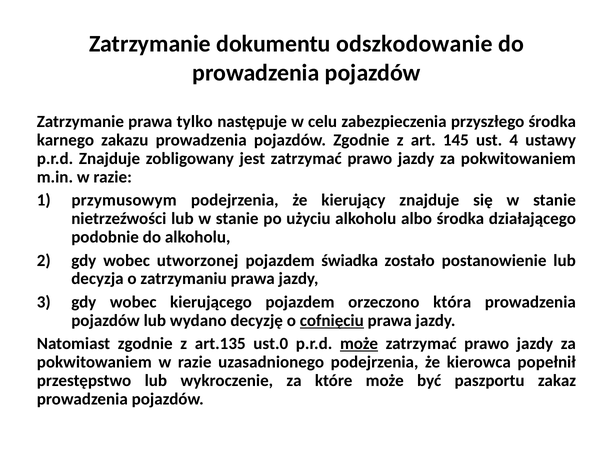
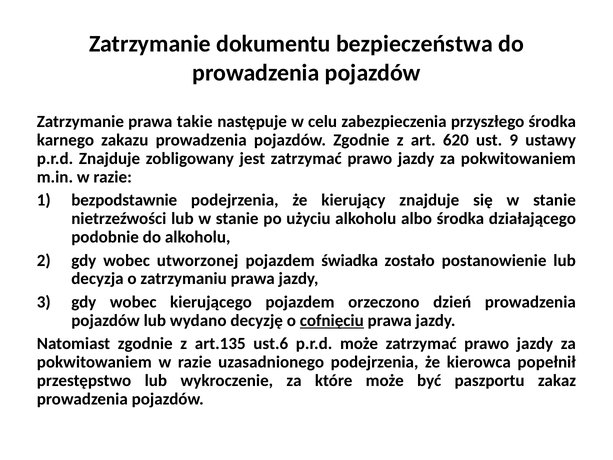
odszkodowanie: odszkodowanie -> bezpieczeństwa
tylko: tylko -> takie
145: 145 -> 620
4: 4 -> 9
przymusowym: przymusowym -> bezpodstawnie
która: która -> dzień
ust.0: ust.0 -> ust.6
może at (359, 344) underline: present -> none
